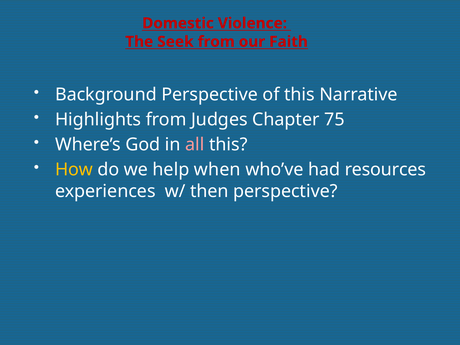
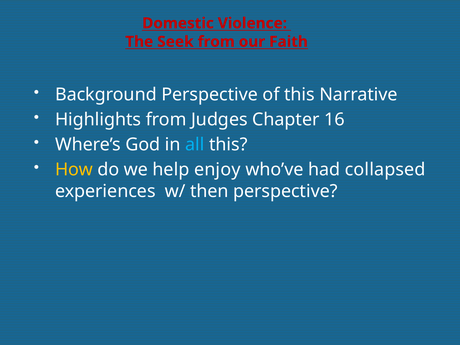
75: 75 -> 16
all colour: pink -> light blue
when: when -> enjoy
resources: resources -> collapsed
